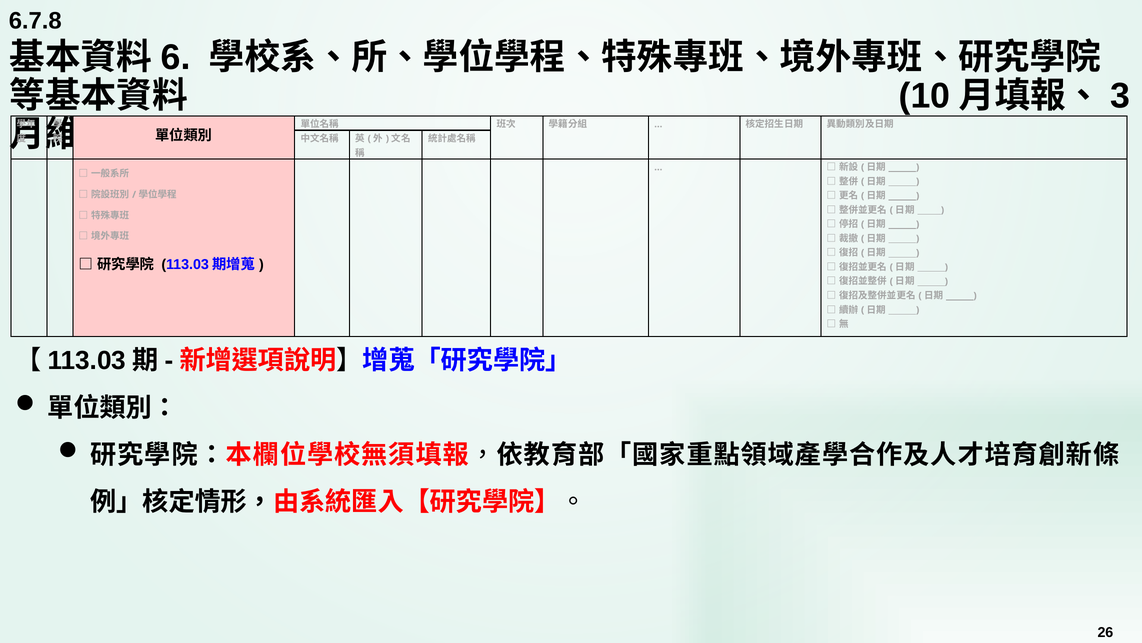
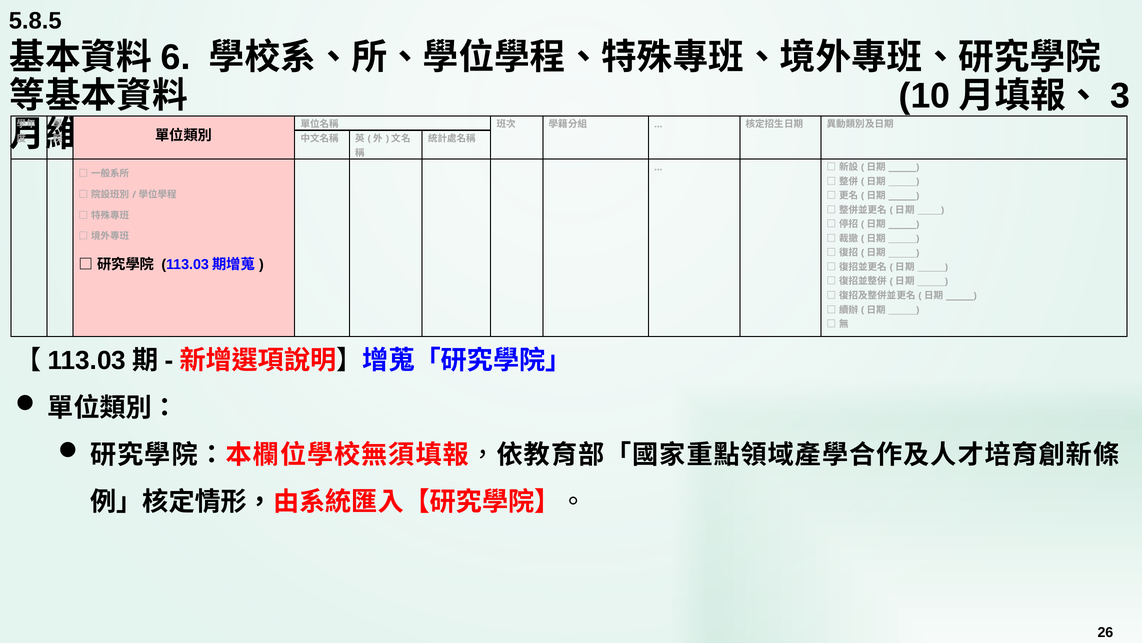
6.7.8: 6.7.8 -> 5.8.5
